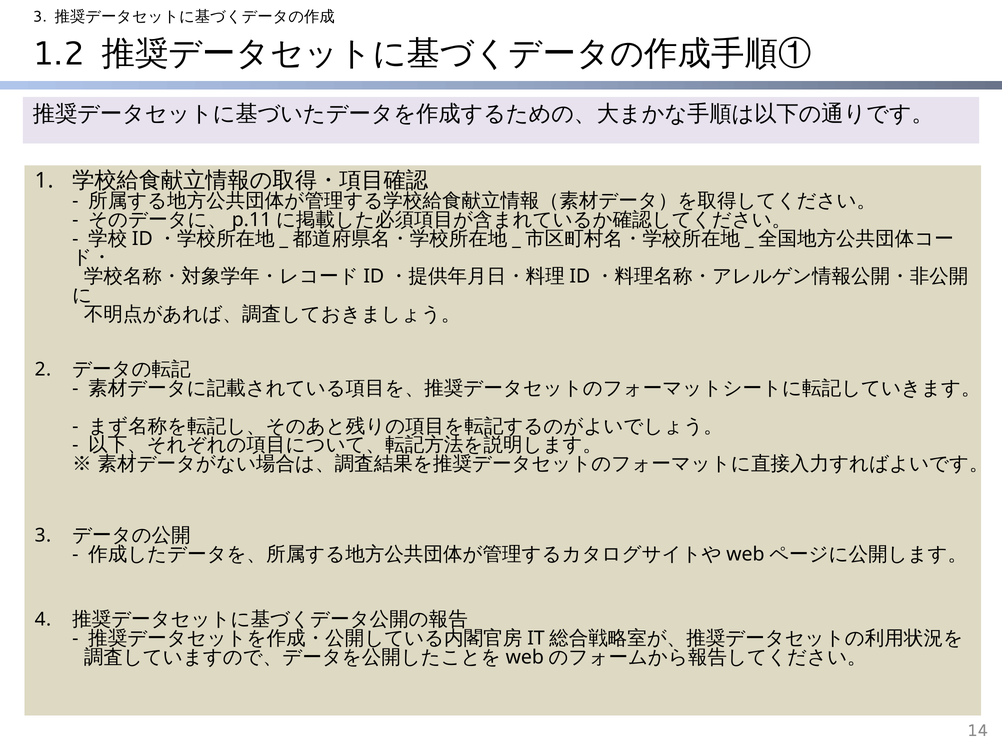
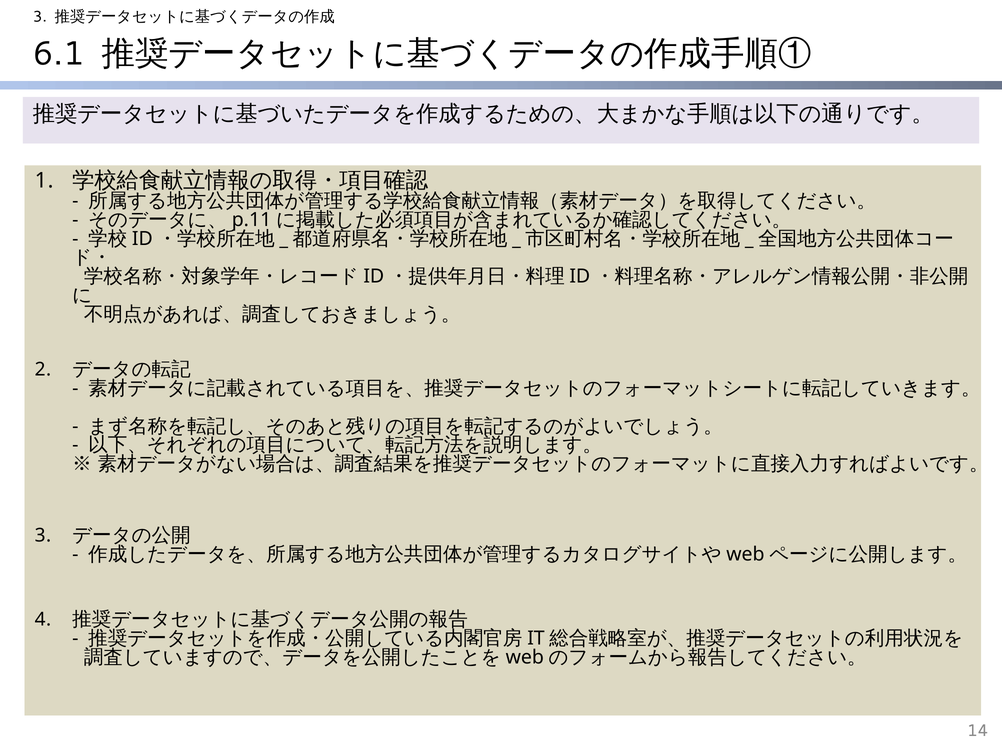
1.2: 1.2 -> 6.1
